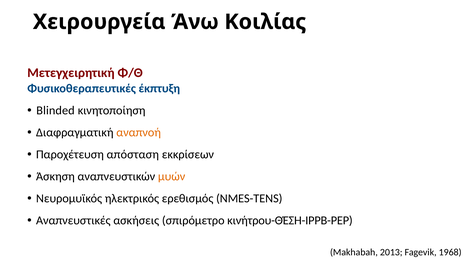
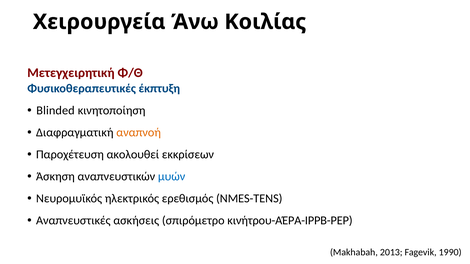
απόσταση: απόσταση -> ακολουθεί
μυών colour: orange -> blue
κινήτρου-ΘΈΣΗ-IPPB-PEP: κινήτρου-ΘΈΣΗ-IPPB-PEP -> κινήτρου-ΑΈΡΑ-IPPB-PEP
1968: 1968 -> 1990
